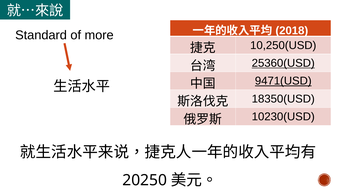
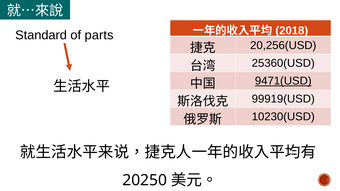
more: more -> parts
10,250(USD: 10,250(USD -> 20,256(USD
25360(USD underline: present -> none
18350(USD: 18350(USD -> 99919(USD
